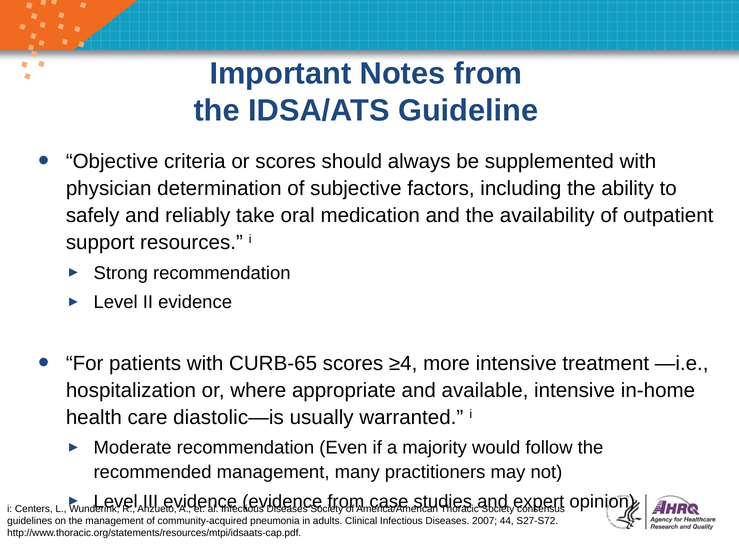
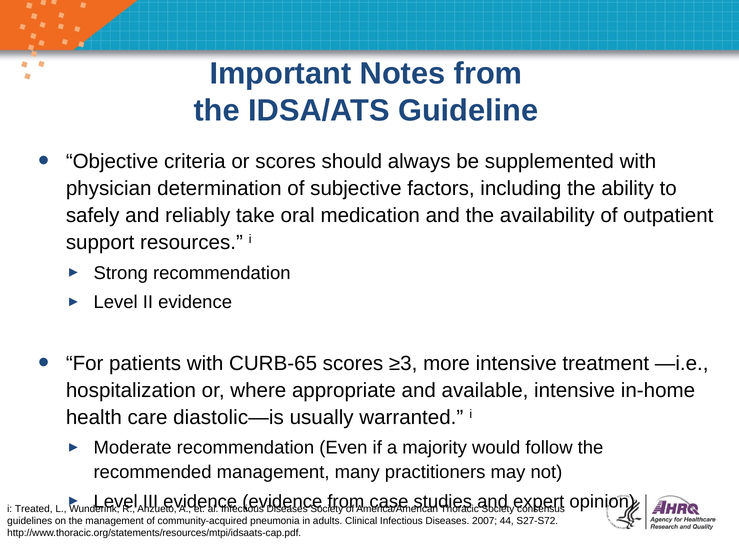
≥4: ≥4 -> ≥3
Centers: Centers -> Treated
